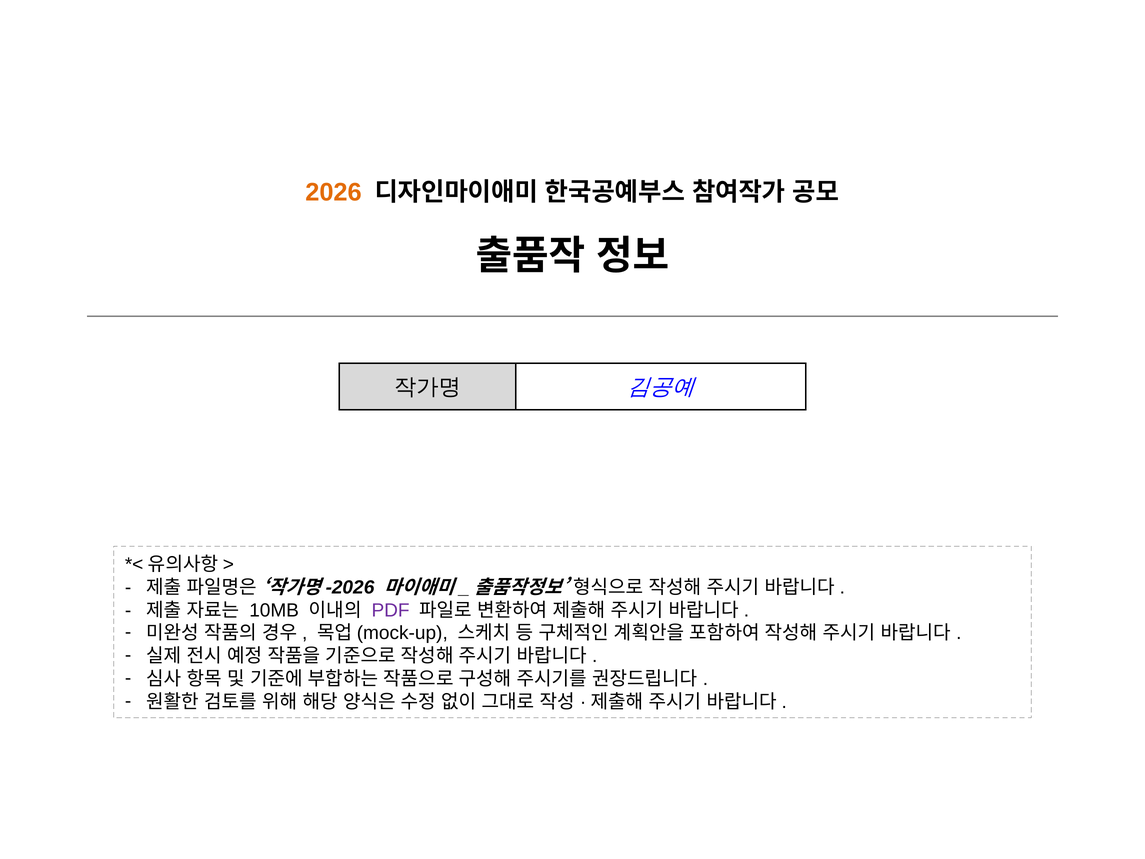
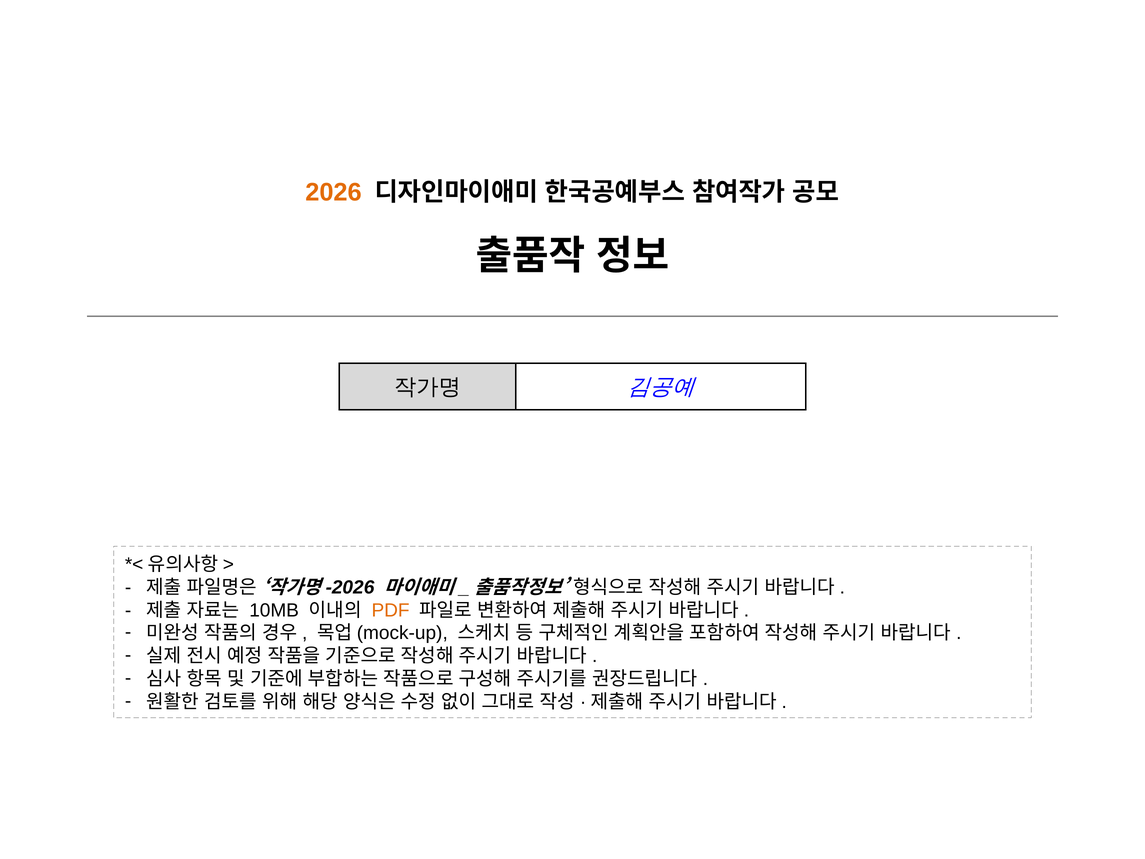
PDF colour: purple -> orange
